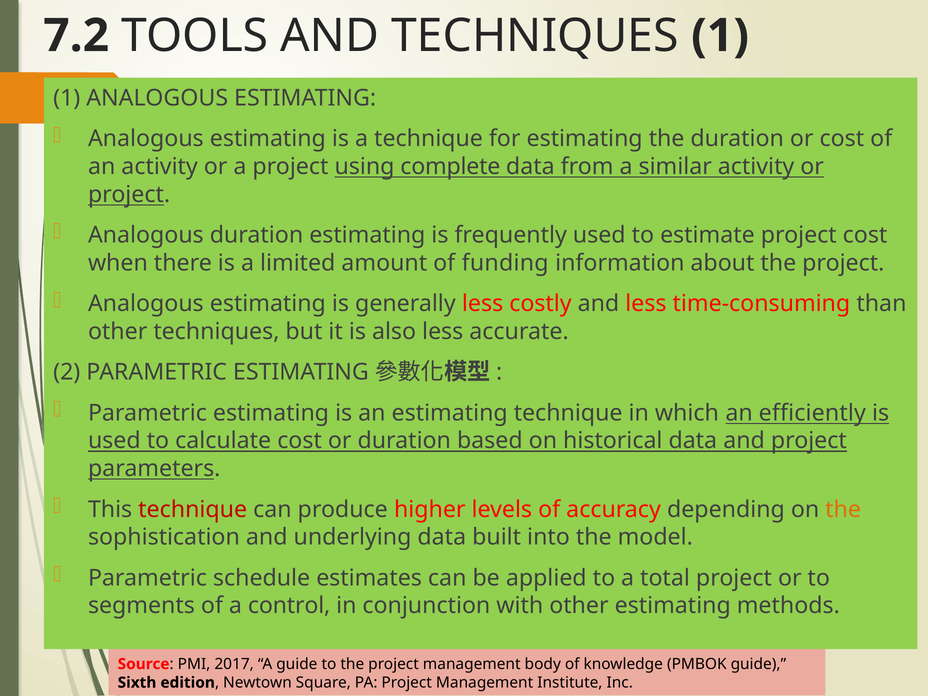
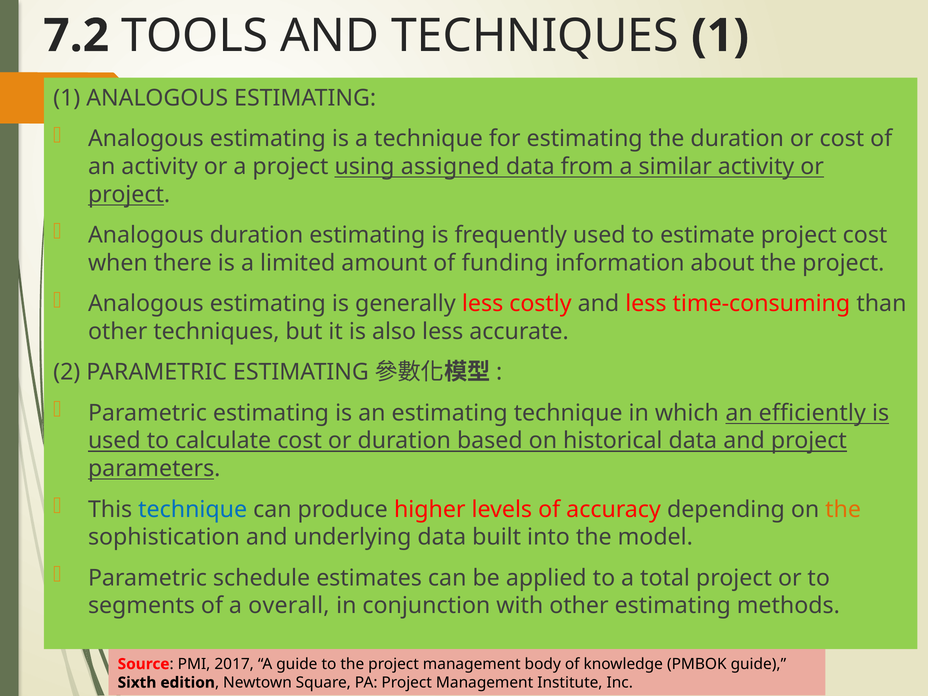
complete: complete -> assigned
technique at (193, 509) colour: red -> blue
control: control -> overall
